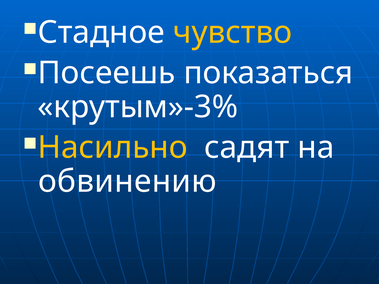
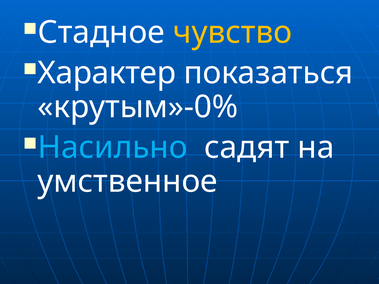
Посеешь: Посеешь -> Характер
крутым»-3%: крутым»-3% -> крутым»-0%
Насильно colour: yellow -> light blue
обвинению: обвинению -> умственное
